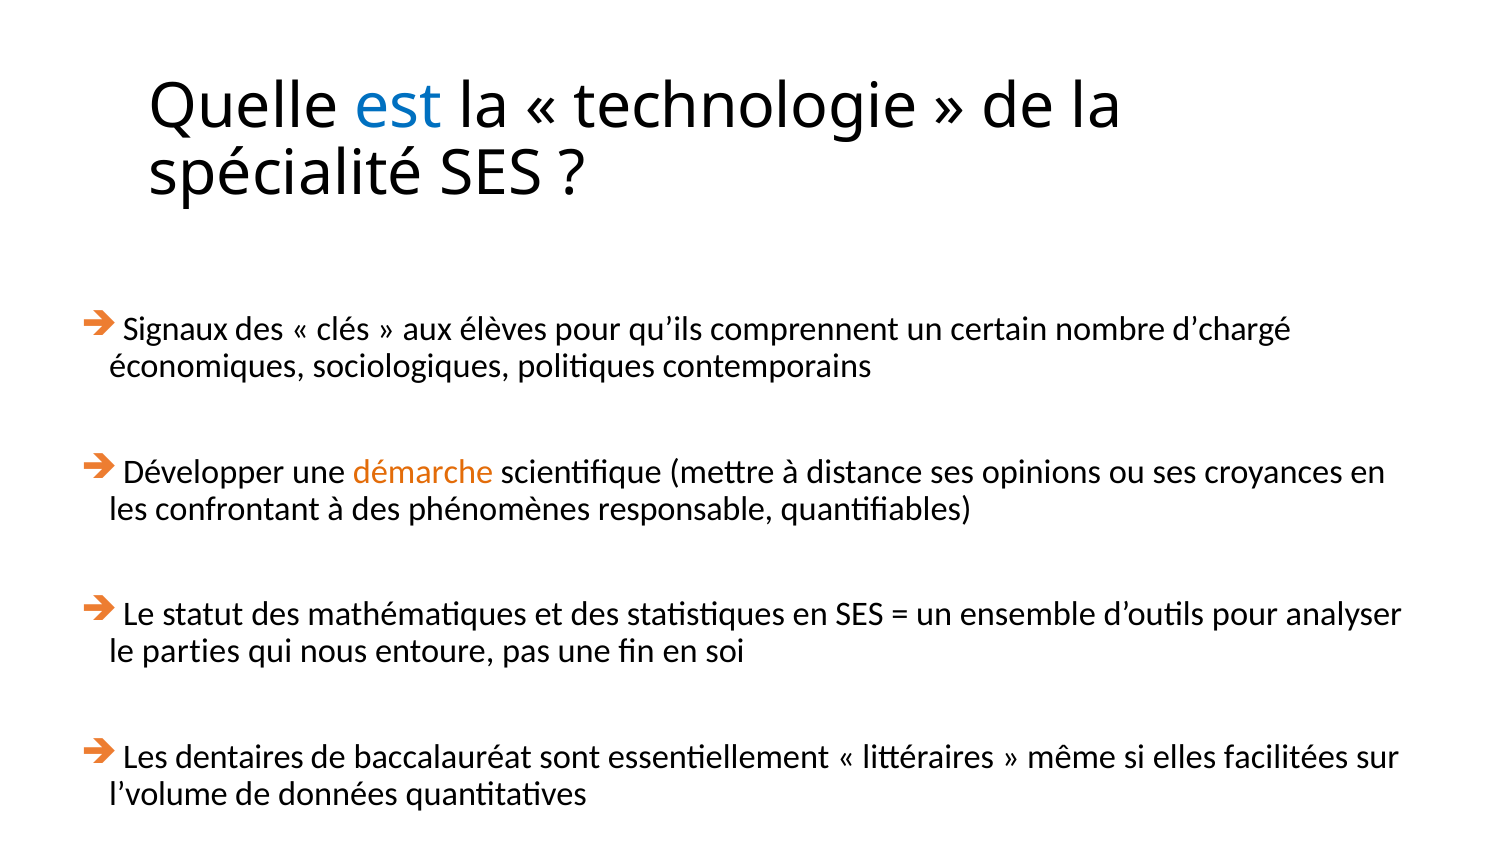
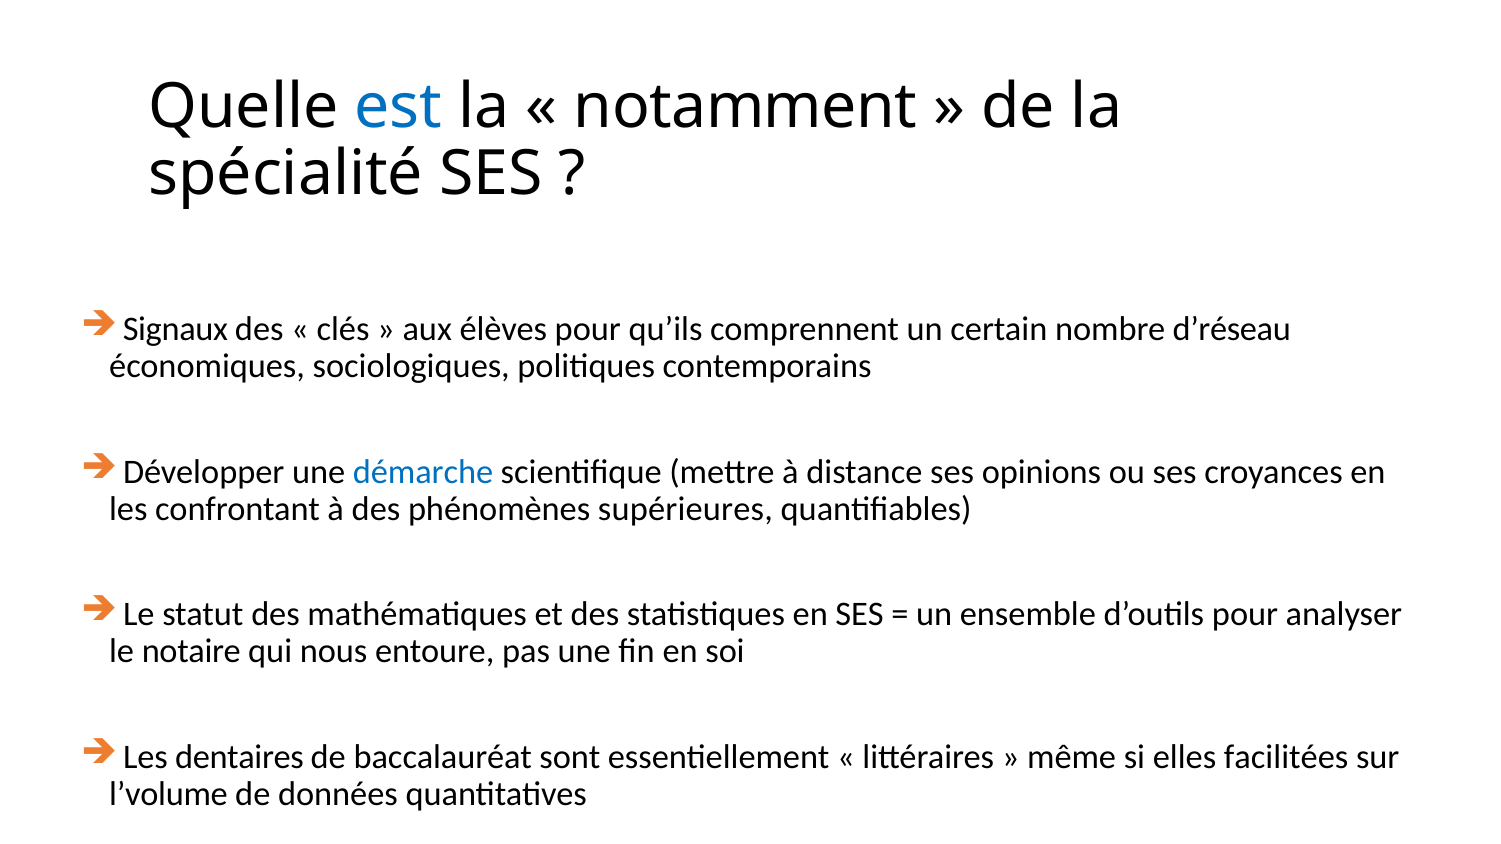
technologie: technologie -> notamment
d’chargé: d’chargé -> d’réseau
démarche colour: orange -> blue
responsable: responsable -> supérieures
parties: parties -> notaire
